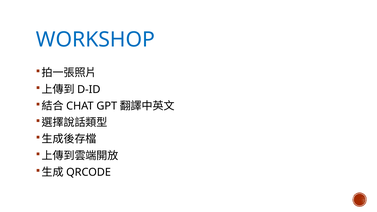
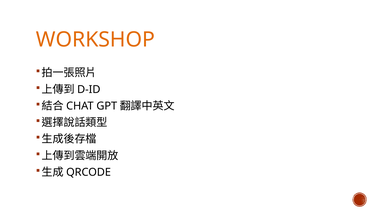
WORKSHOP colour: blue -> orange
